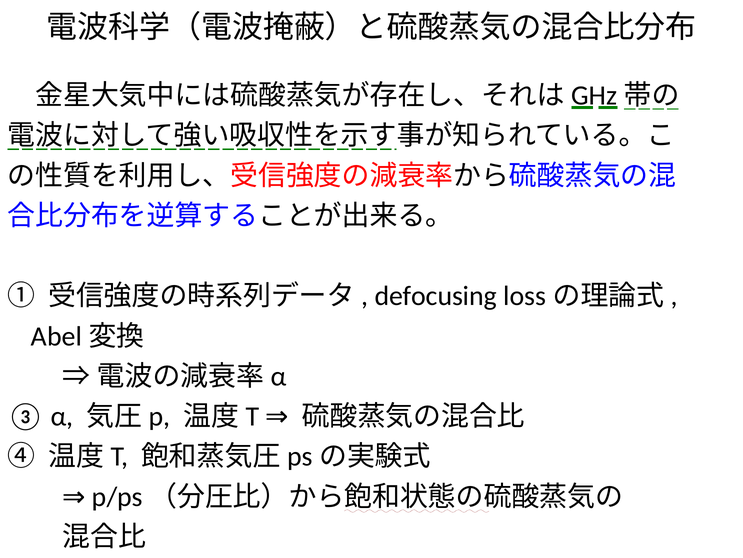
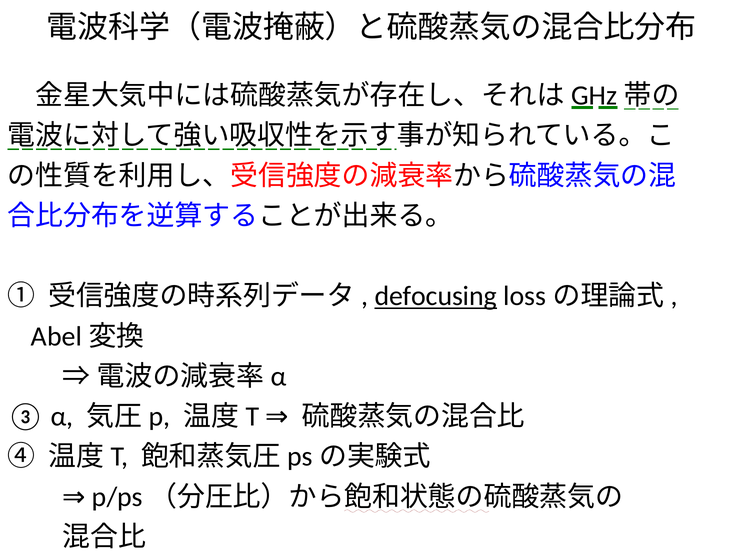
defocusing underline: none -> present
